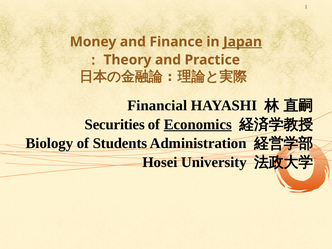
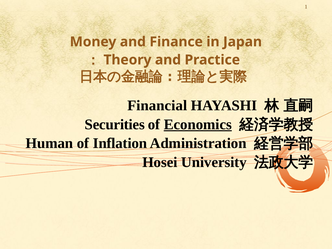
Japan underline: present -> none
Biology: Biology -> Human
Students: Students -> Inflation
